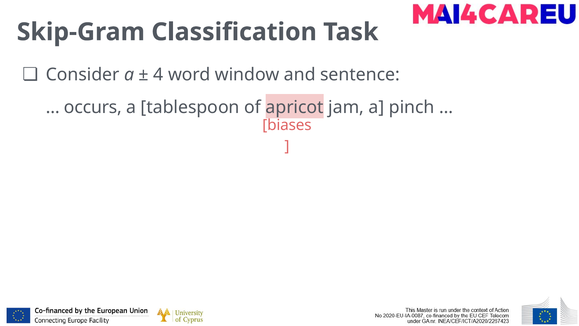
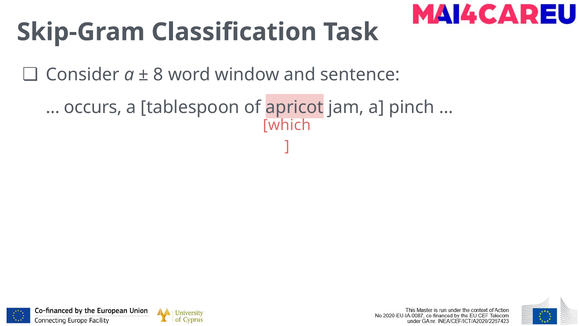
4: 4 -> 8
biases: biases -> which
